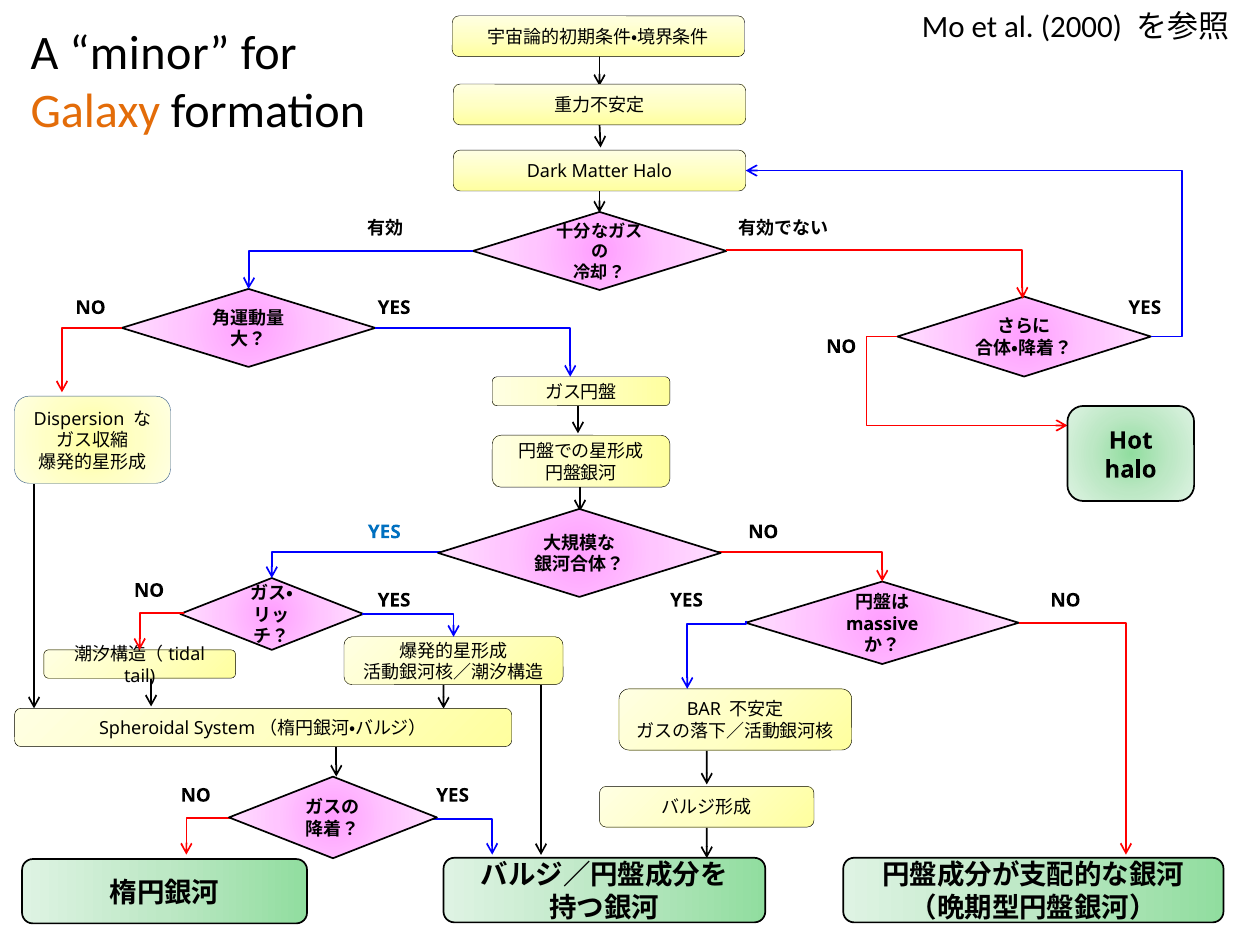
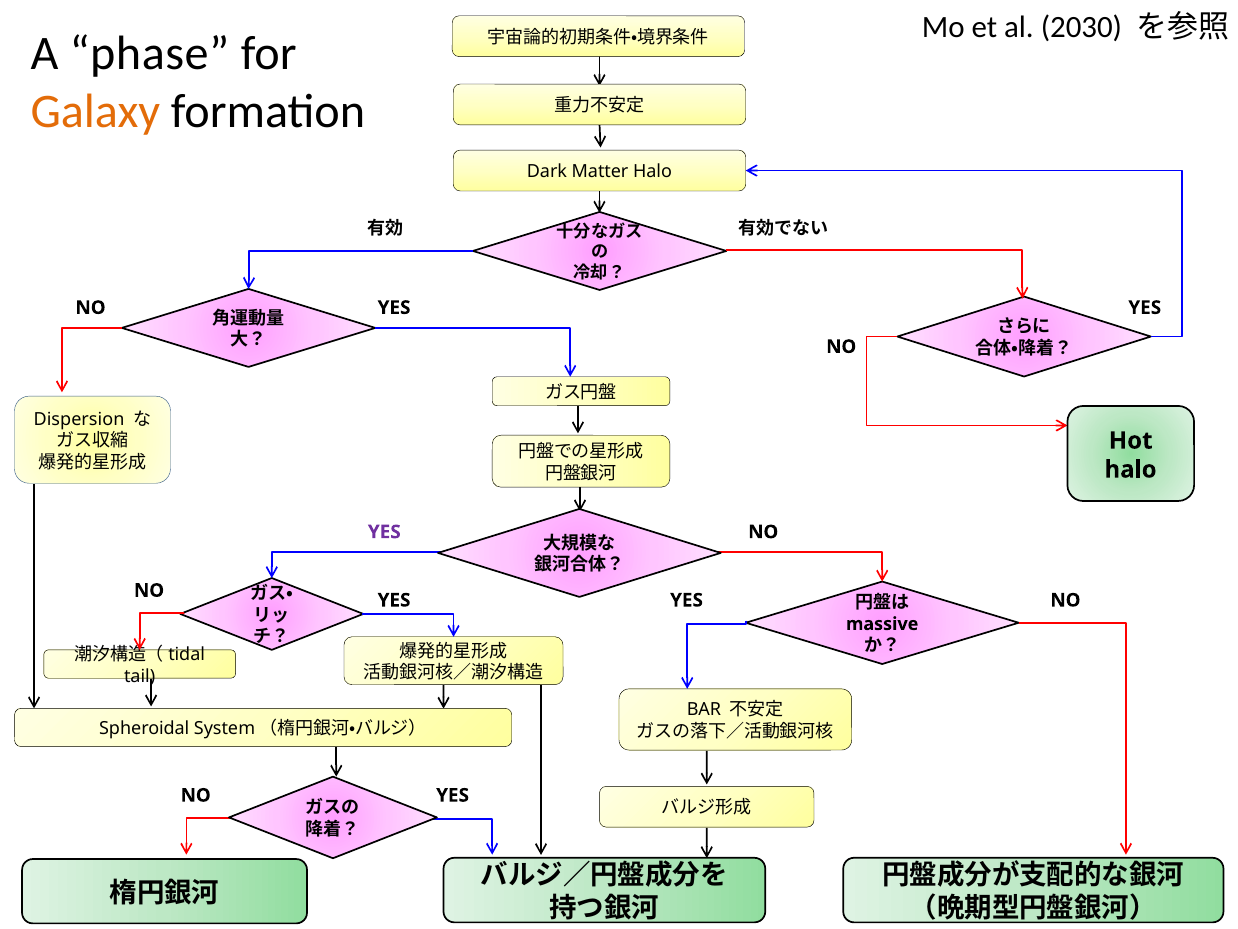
2000: 2000 -> 2030
minor: minor -> phase
YES at (384, 532) colour: blue -> purple
